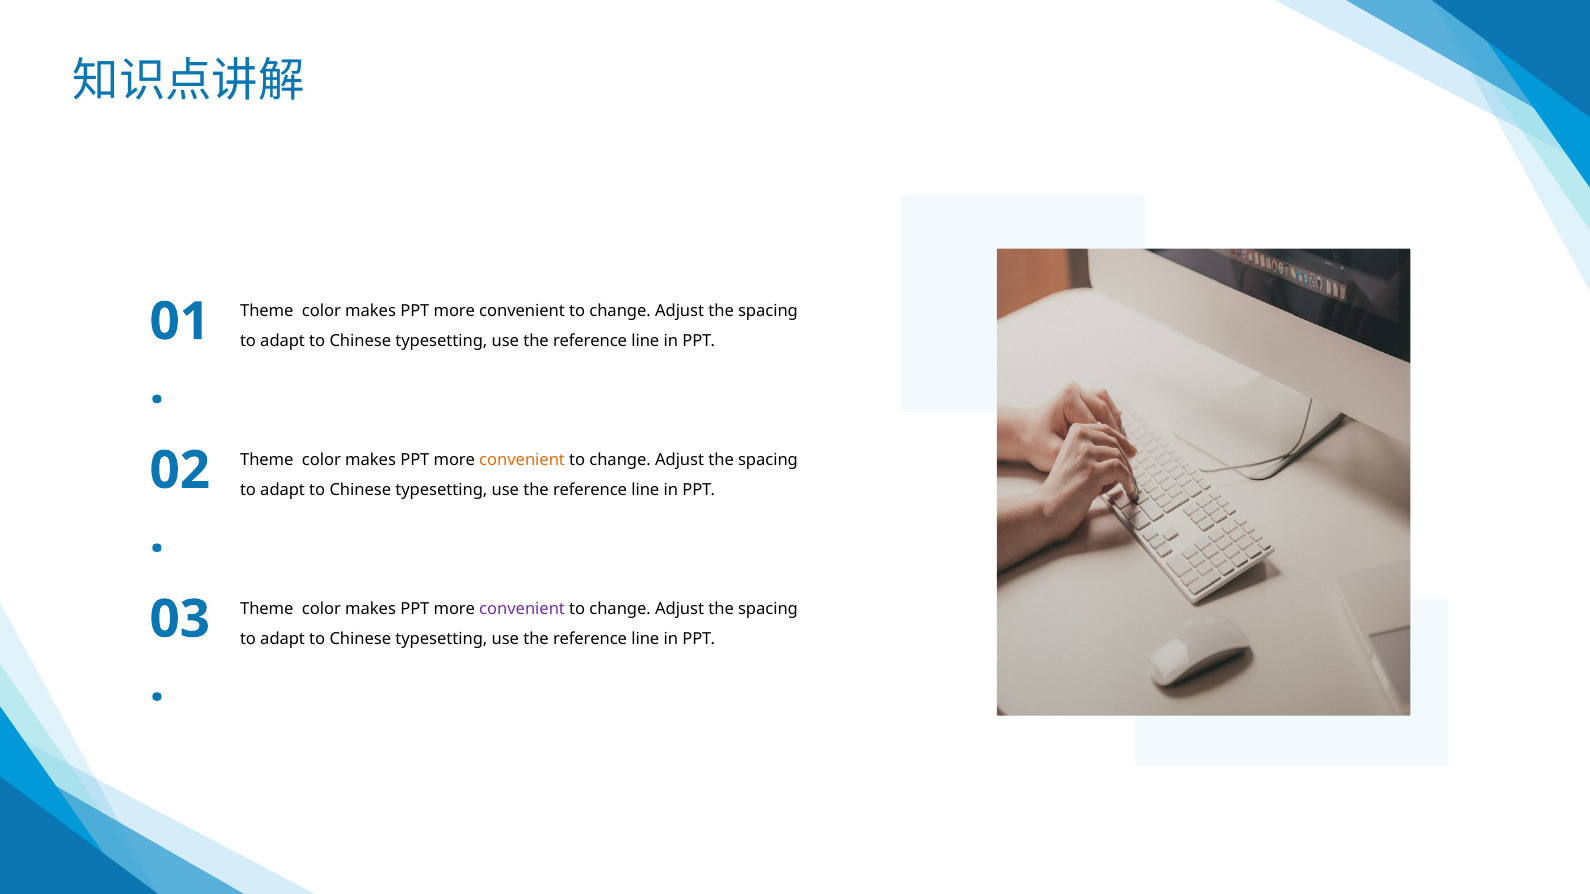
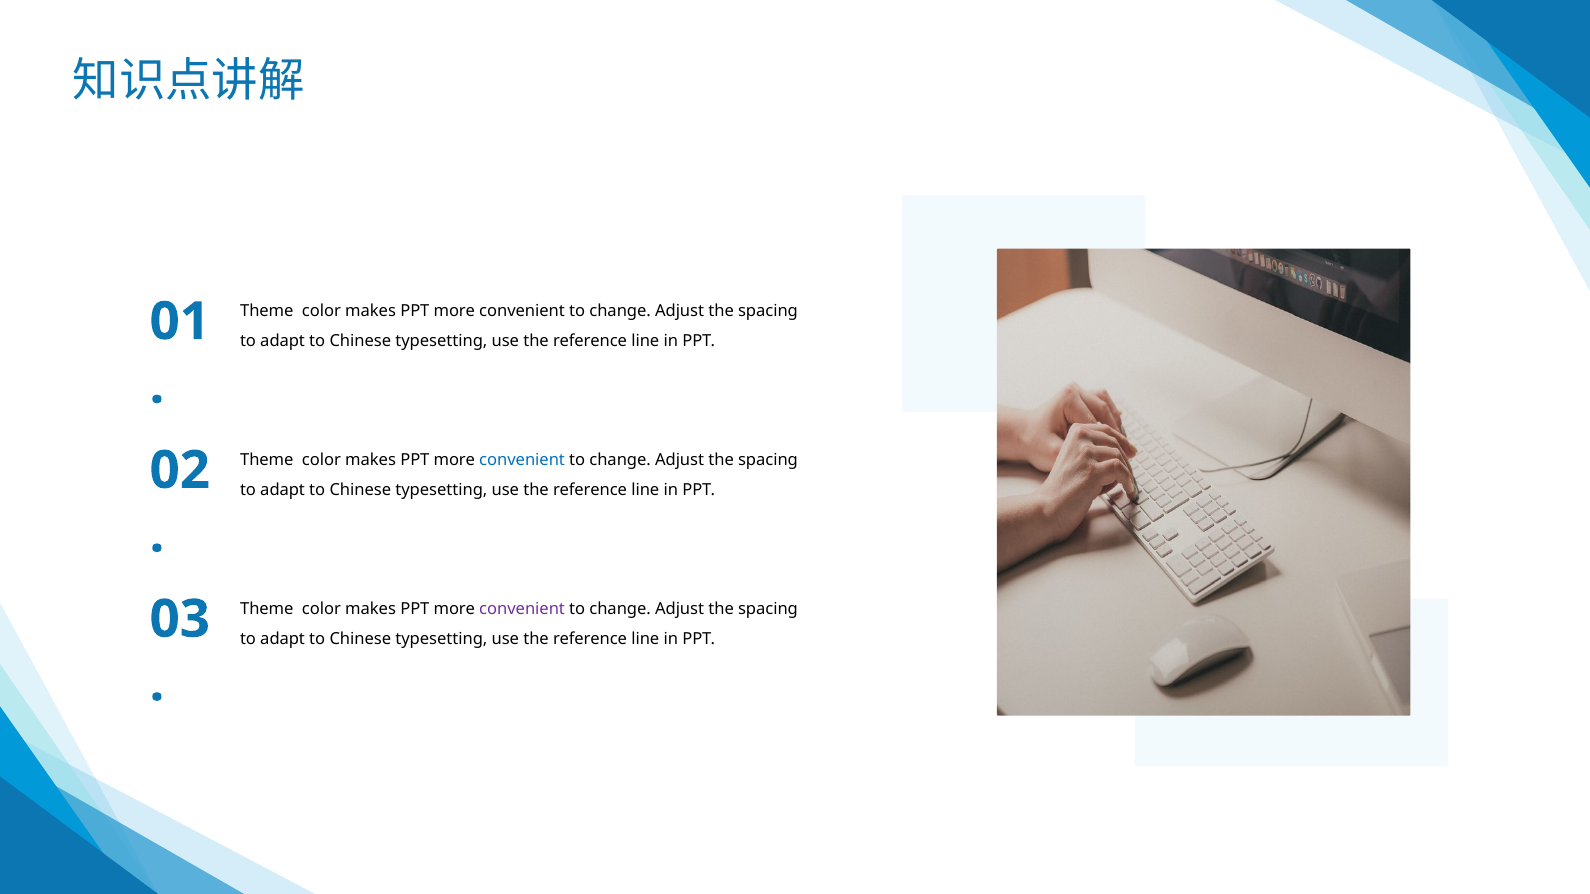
convenient at (522, 460) colour: orange -> blue
